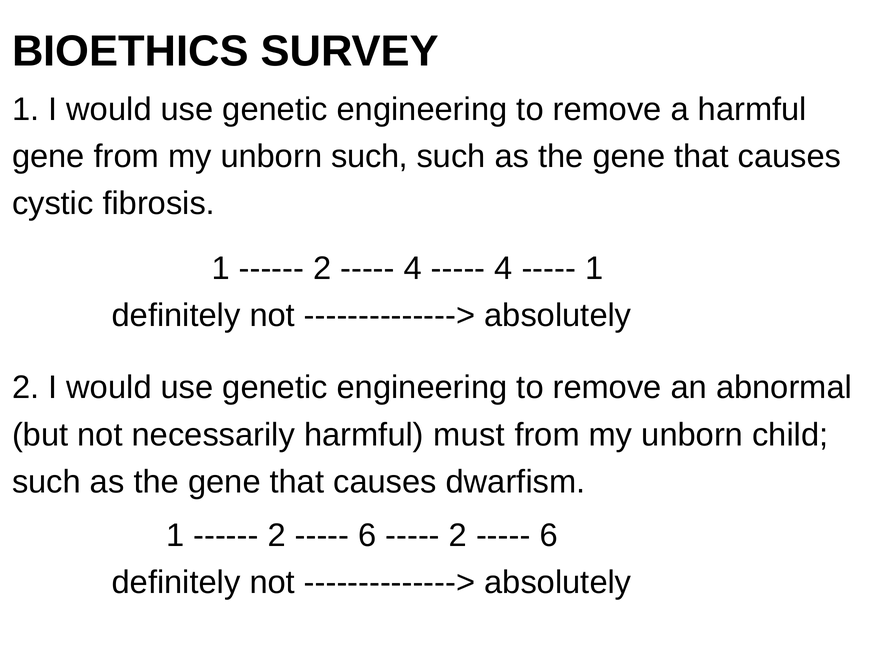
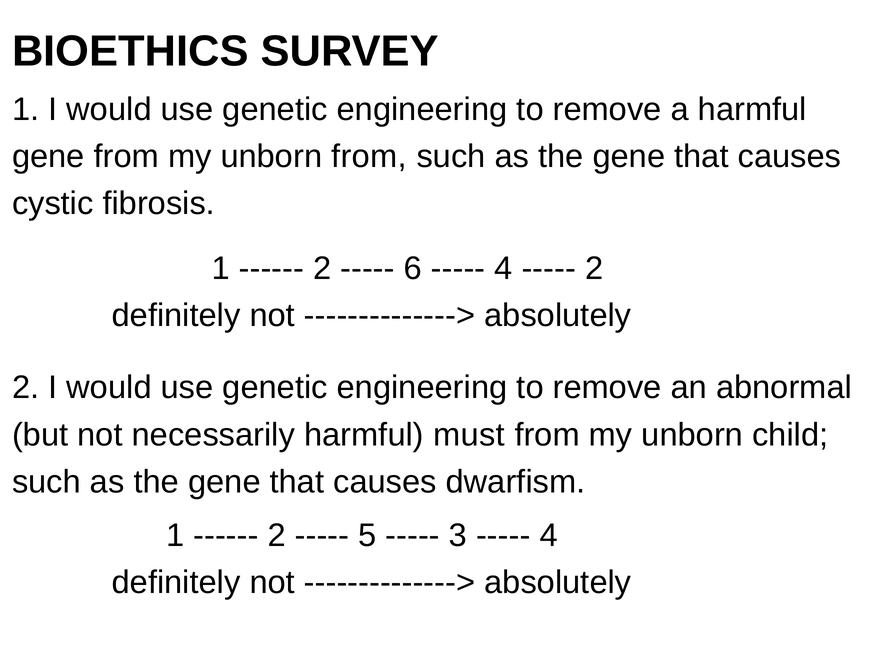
unborn such: such -> from
4 at (413, 269): 4 -> 6
1 at (594, 269): 1 -> 2
6 at (367, 536): 6 -> 5
2 at (458, 536): 2 -> 3
6 at (549, 536): 6 -> 4
